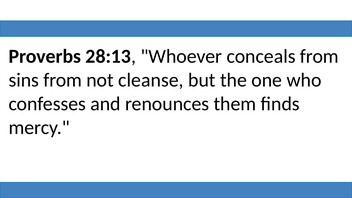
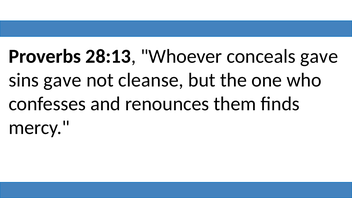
conceals from: from -> gave
sins from: from -> gave
